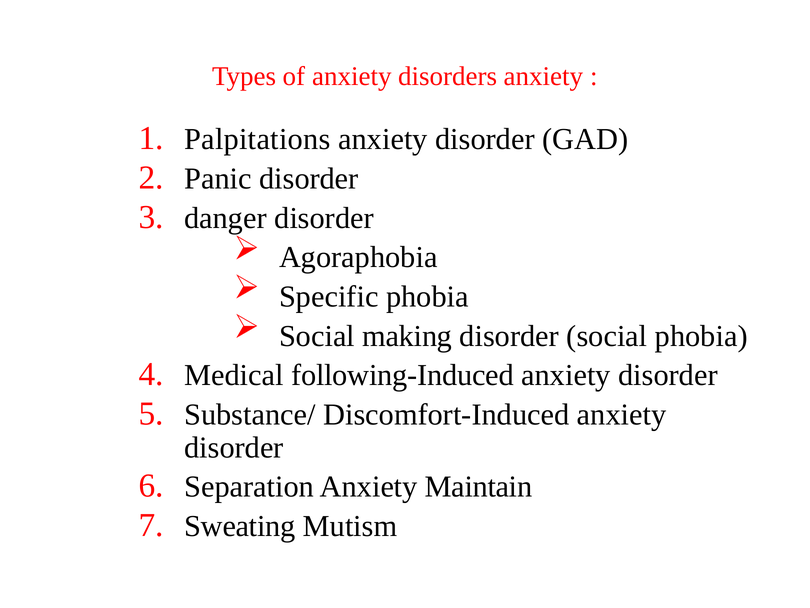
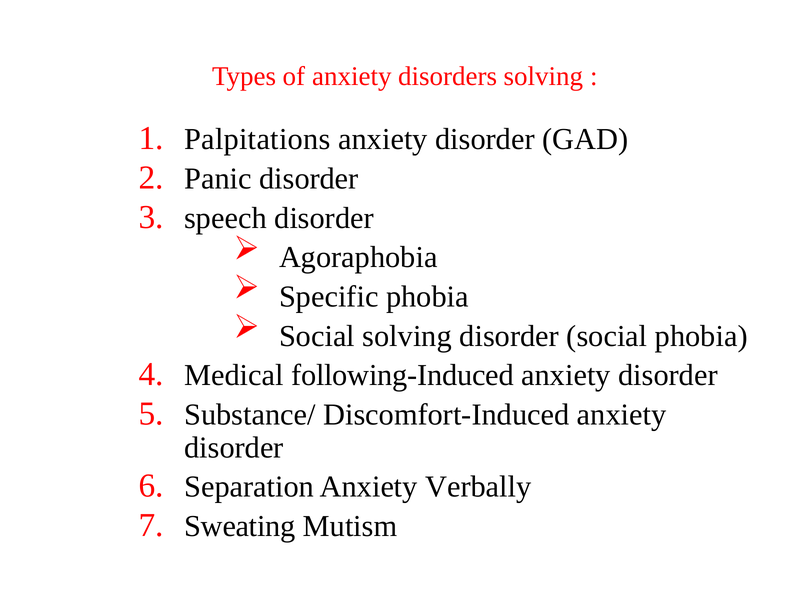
disorders anxiety: anxiety -> solving
danger: danger -> speech
Social making: making -> solving
Maintain: Maintain -> Verbally
